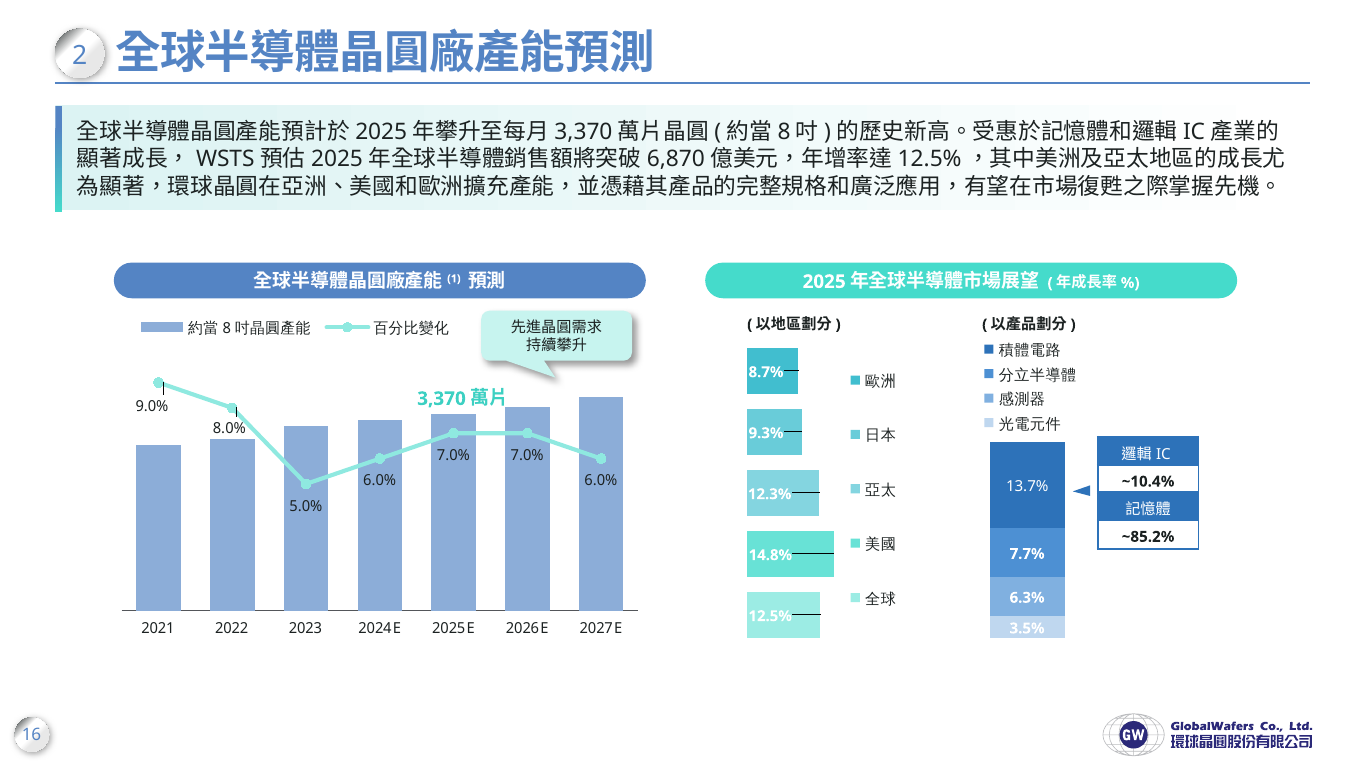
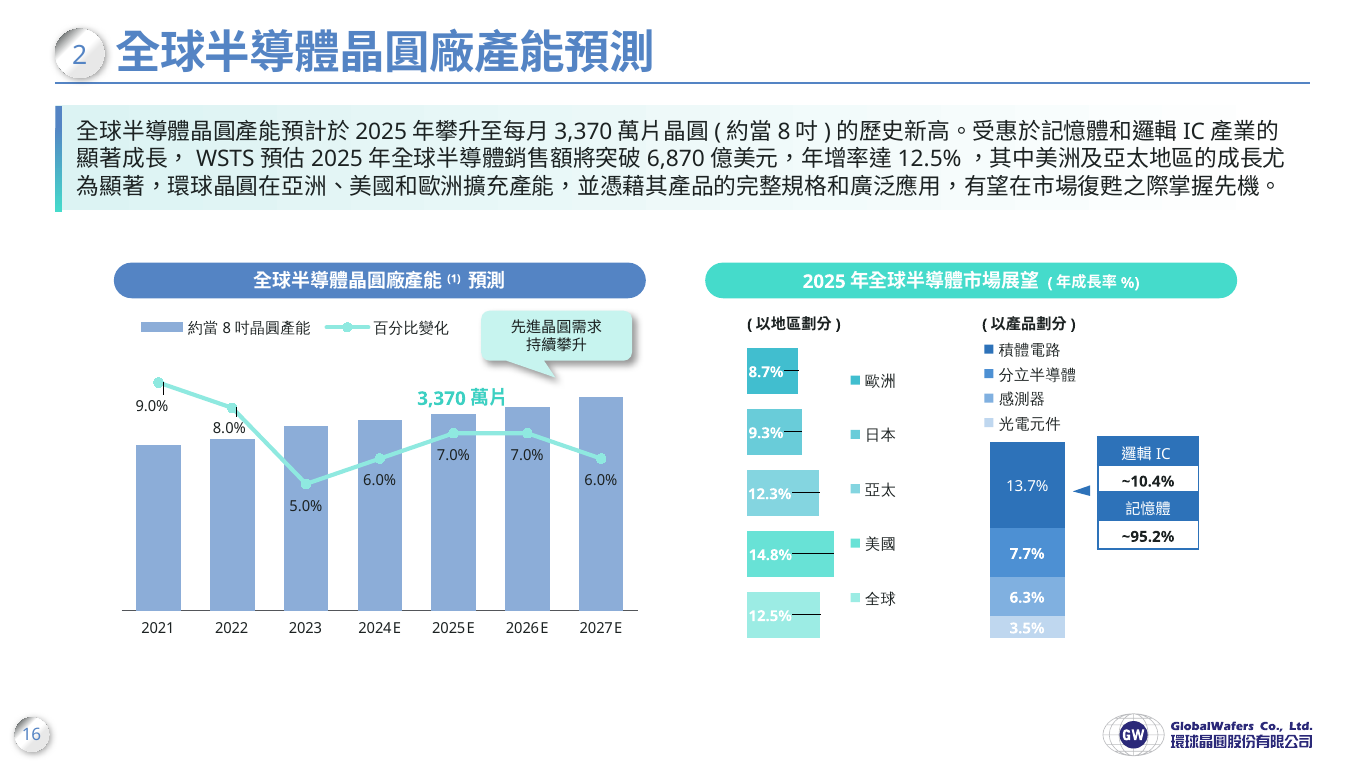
~85.2%: ~85.2% -> ~95.2%
